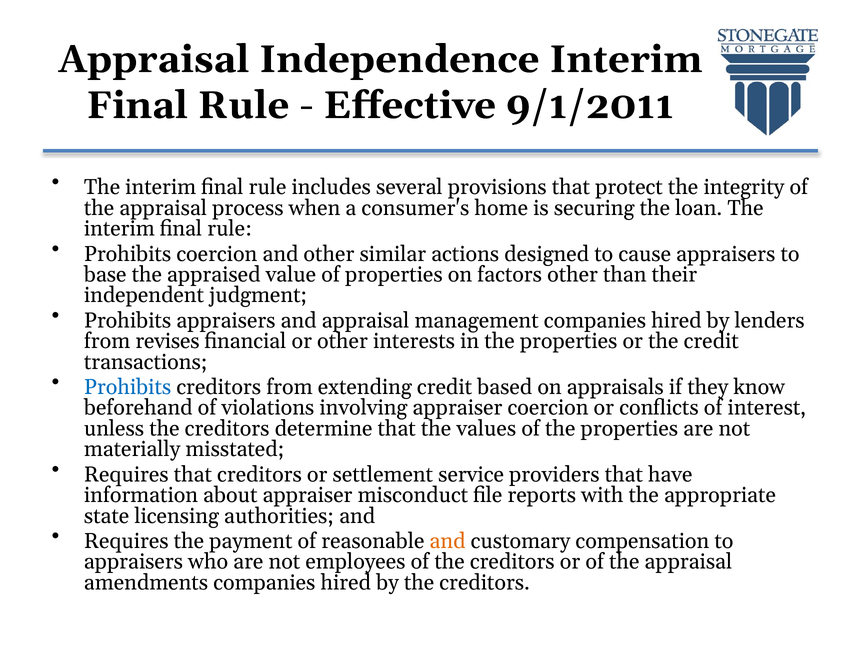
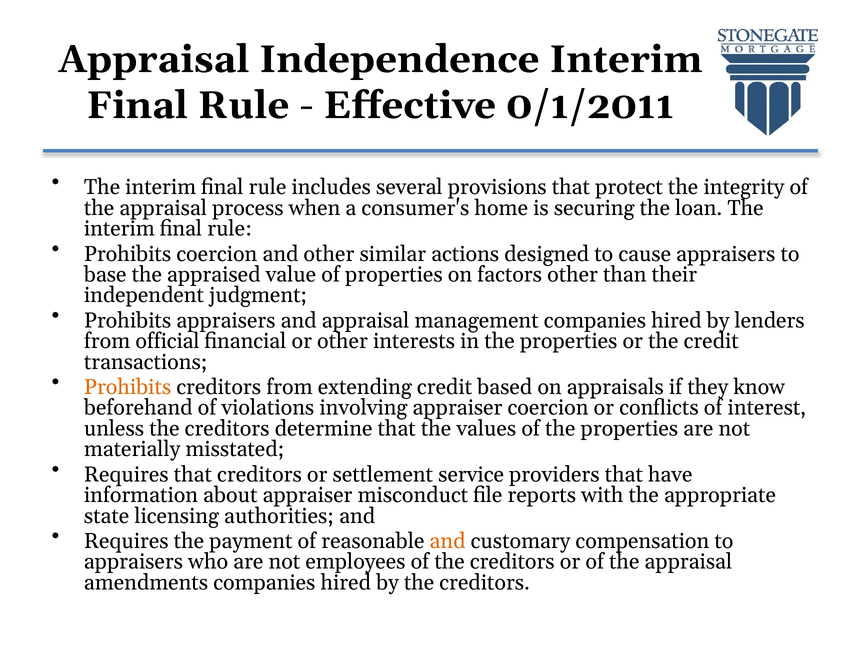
9/1/2011: 9/1/2011 -> 0/1/2011
revises: revises -> official
Prohibits at (128, 387) colour: blue -> orange
